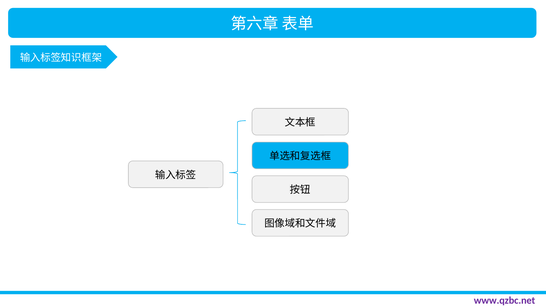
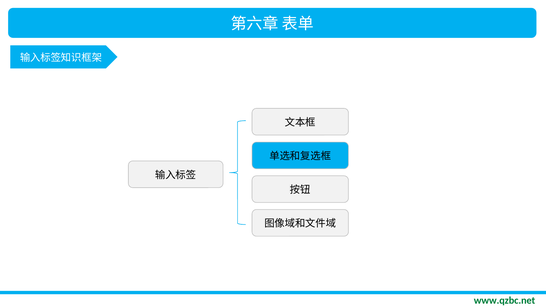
www.qzbc.net colour: purple -> green
